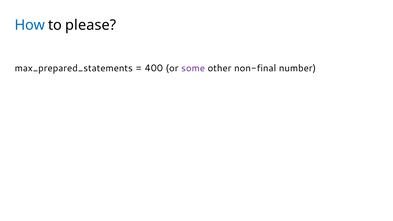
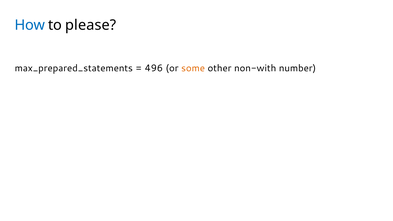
400: 400 -> 496
some colour: purple -> orange
non-final: non-final -> non-with
